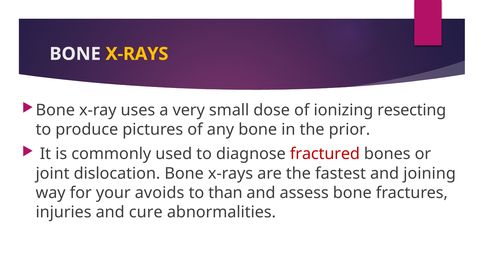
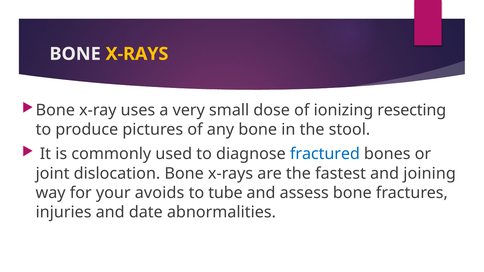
prior: prior -> stool
fractured colour: red -> blue
than: than -> tube
cure: cure -> date
